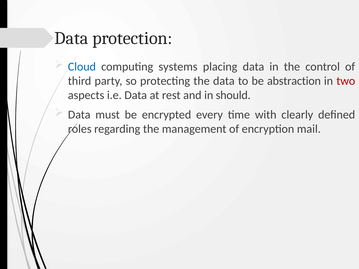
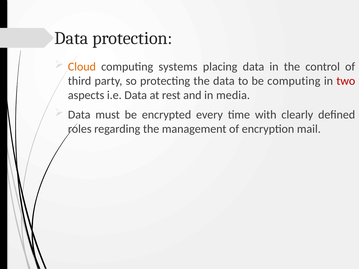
Cloud colour: blue -> orange
be abstraction: abstraction -> computing
should: should -> media
